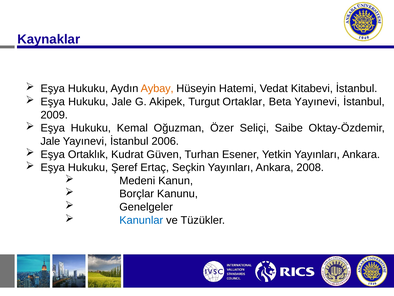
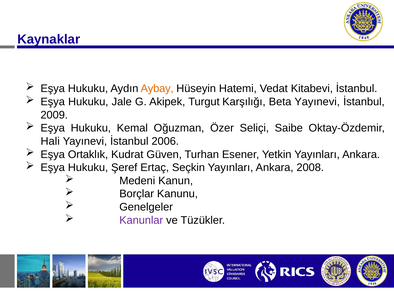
Ortaklar: Ortaklar -> Karşılığı
Jale at (50, 141): Jale -> Hali
Kanunlar colour: blue -> purple
